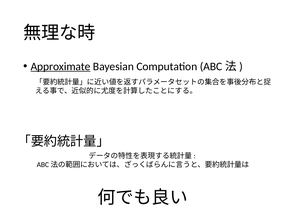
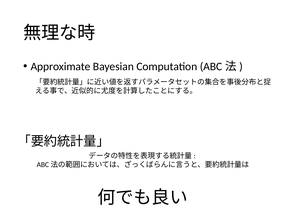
Approximate underline: present -> none
